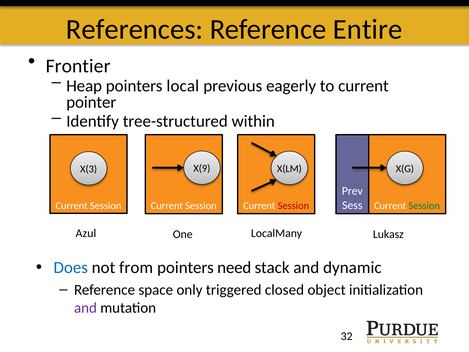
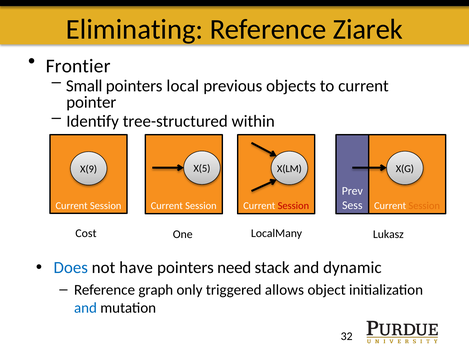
References: References -> Eliminating
Entire: Entire -> Ziarek
Heap: Heap -> Small
eagerly: eagerly -> objects
X(9: X(9 -> X(5
X(3: X(3 -> X(9
Session at (424, 206) colour: green -> orange
Azul: Azul -> Cost
from: from -> have
space: space -> graph
closed: closed -> allows
and at (85, 308) colour: purple -> blue
